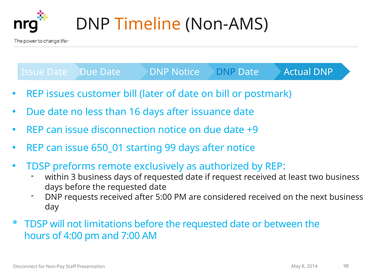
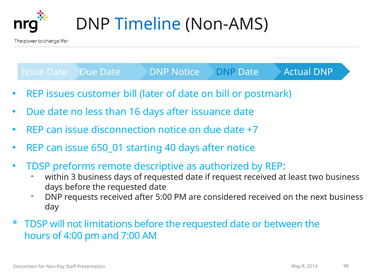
Timeline colour: orange -> blue
+9: +9 -> +7
99: 99 -> 40
exclusively: exclusively -> descriptive
